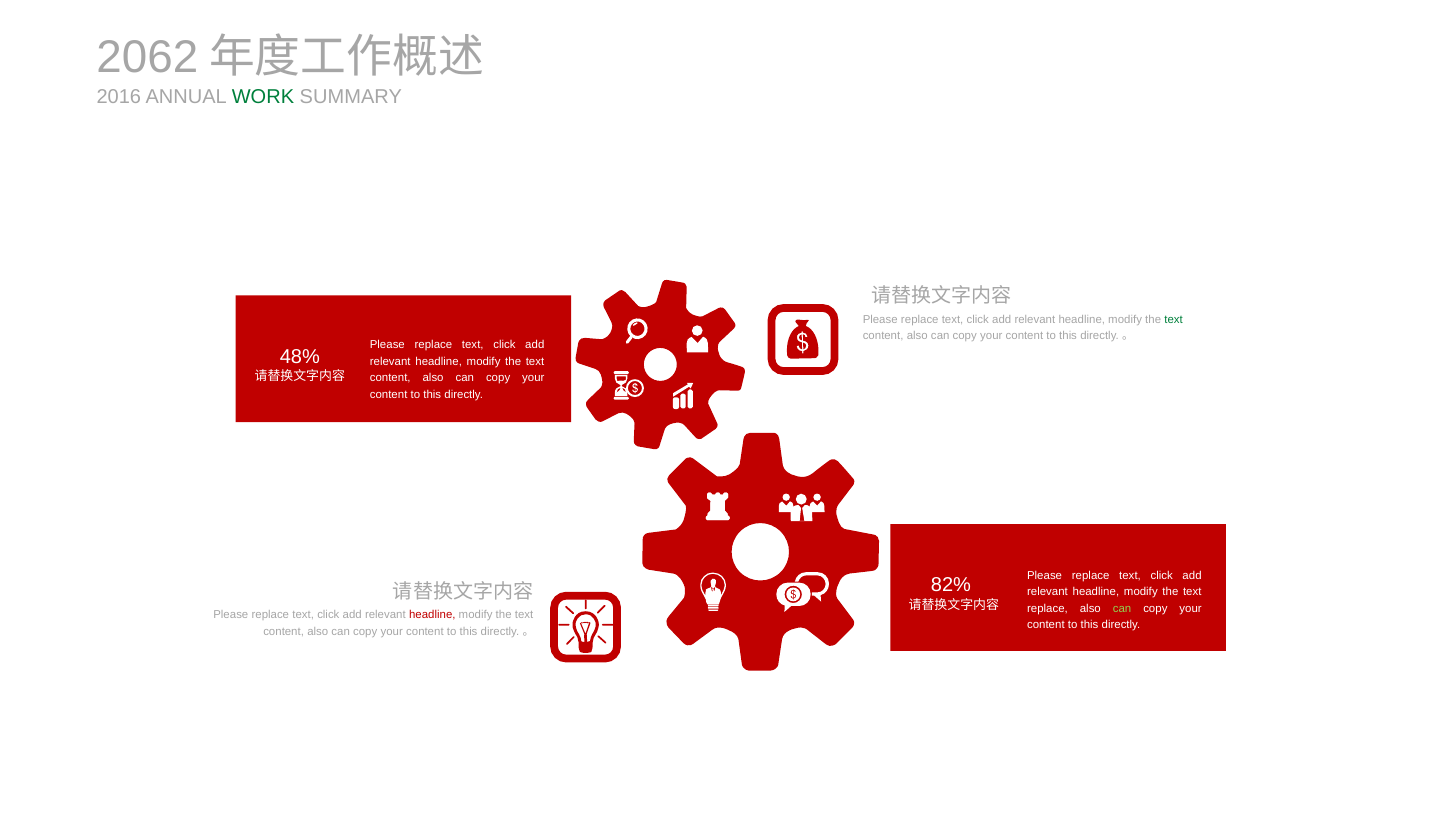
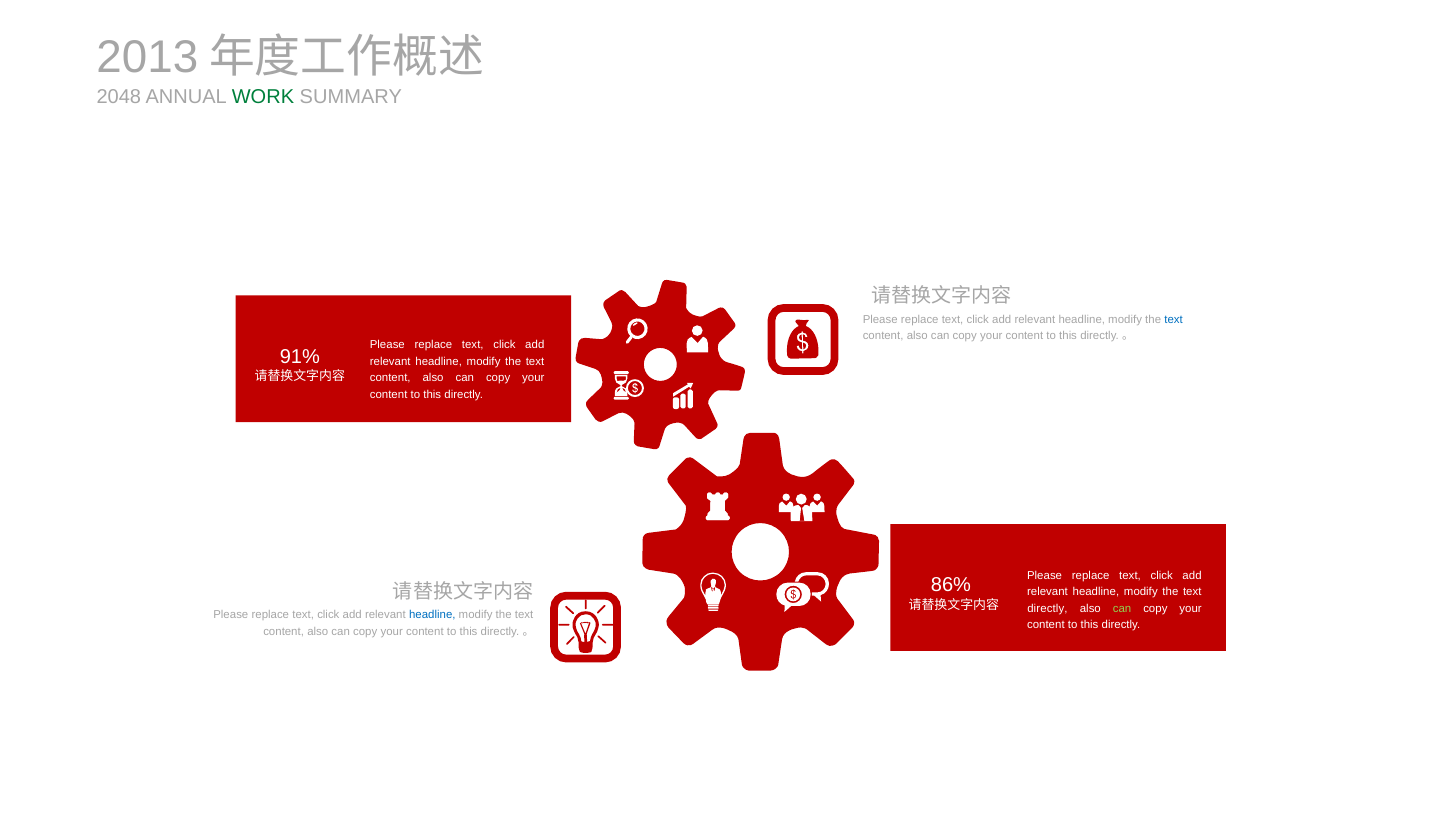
2062: 2062 -> 2013
2016: 2016 -> 2048
text at (1174, 319) colour: green -> blue
48%: 48% -> 91%
82%: 82% -> 86%
replace at (1047, 608): replace -> directly
headline at (432, 615) colour: red -> blue
